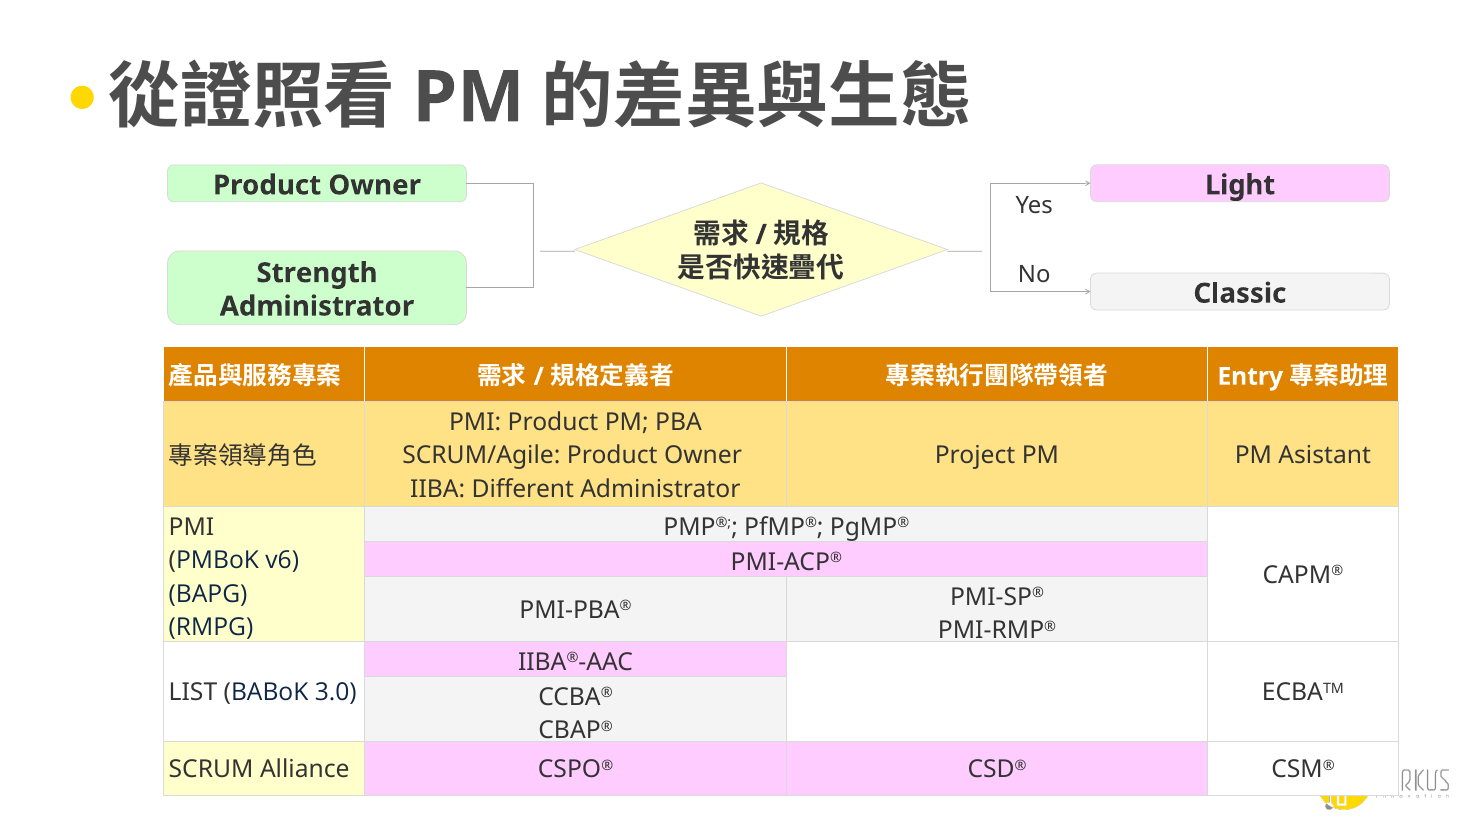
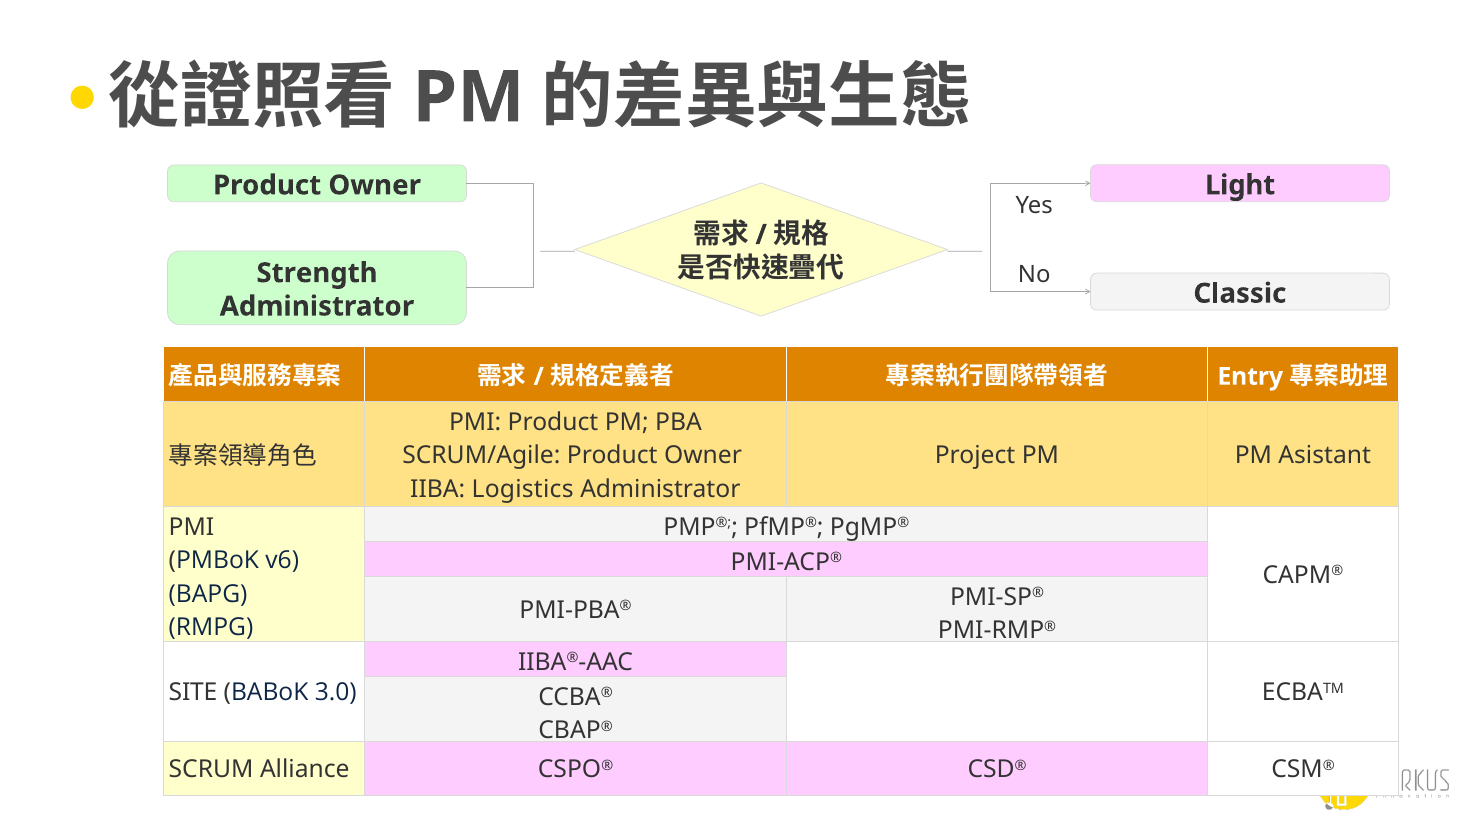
Different: Different -> Logistics
LIST: LIST -> SITE
